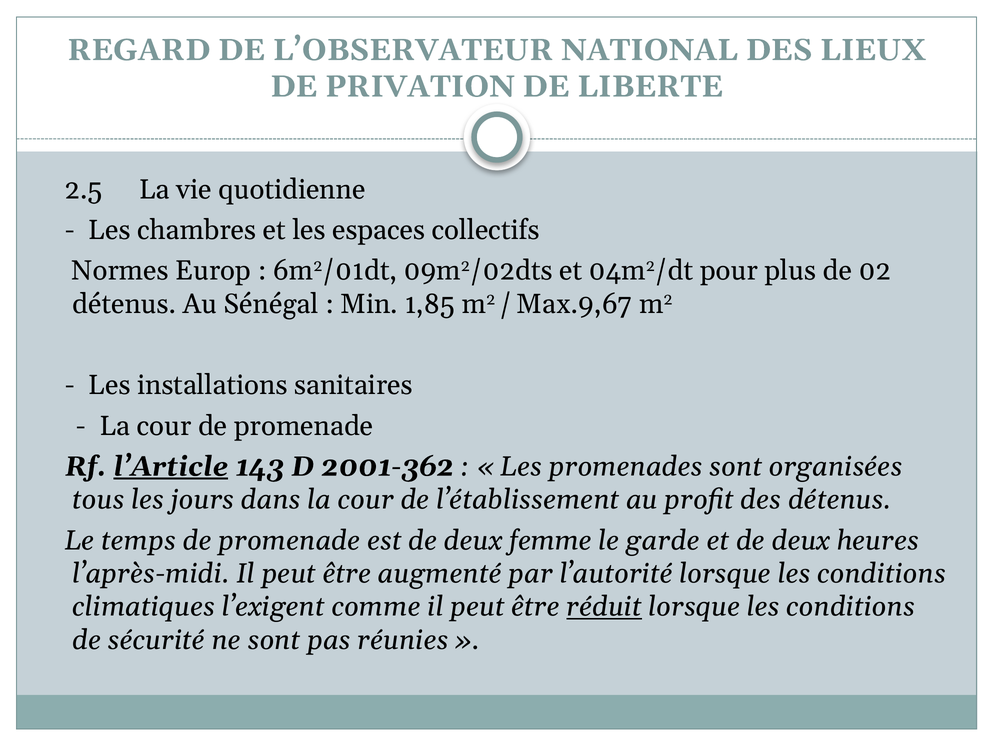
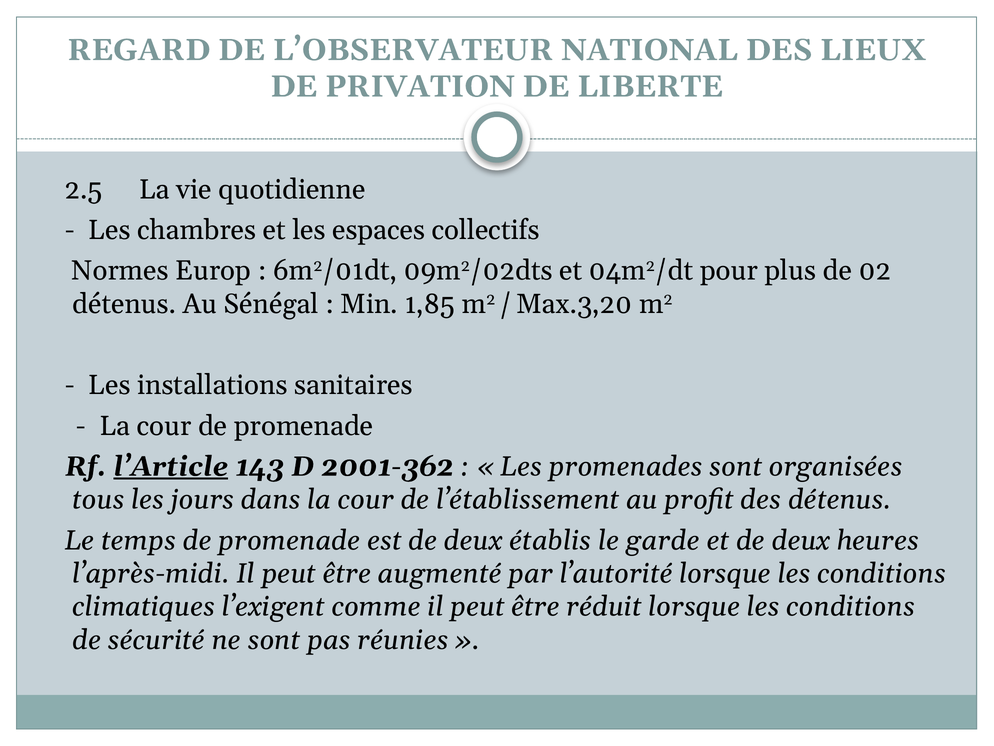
Max.9,67: Max.9,67 -> Max.3,20
femme: femme -> établis
réduit underline: present -> none
